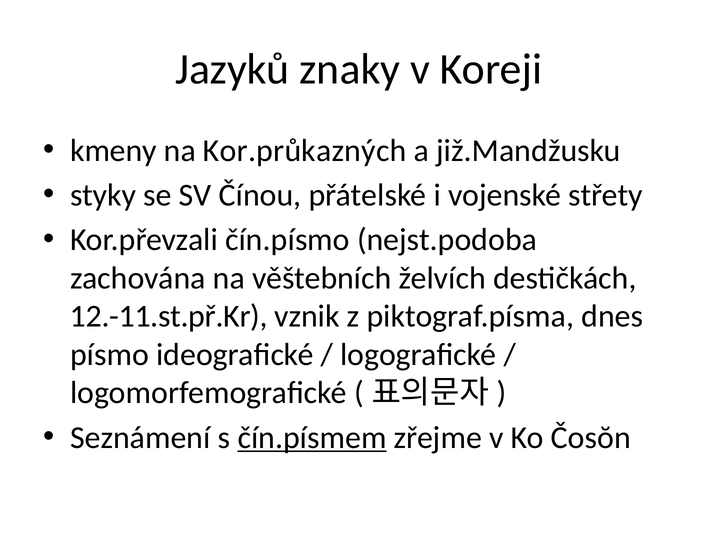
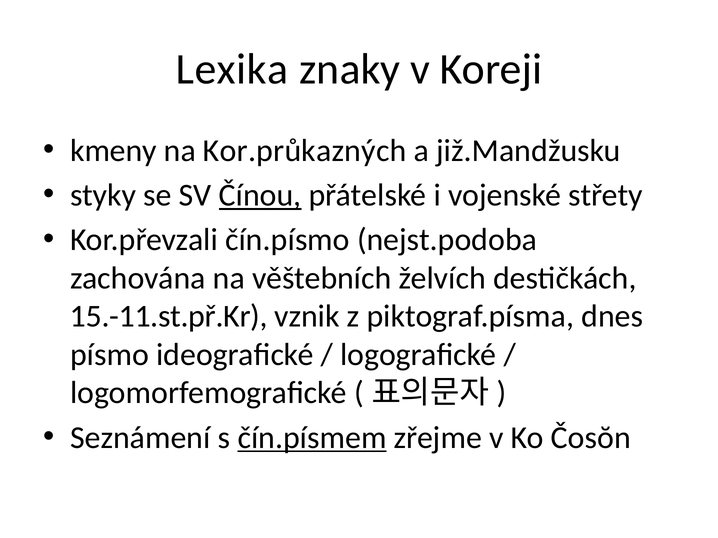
Jazyků: Jazyků -> Lexika
Čínou underline: none -> present
12.-11.st.př.Kr: 12.-11.st.př.Kr -> 15.-11.st.př.Kr
